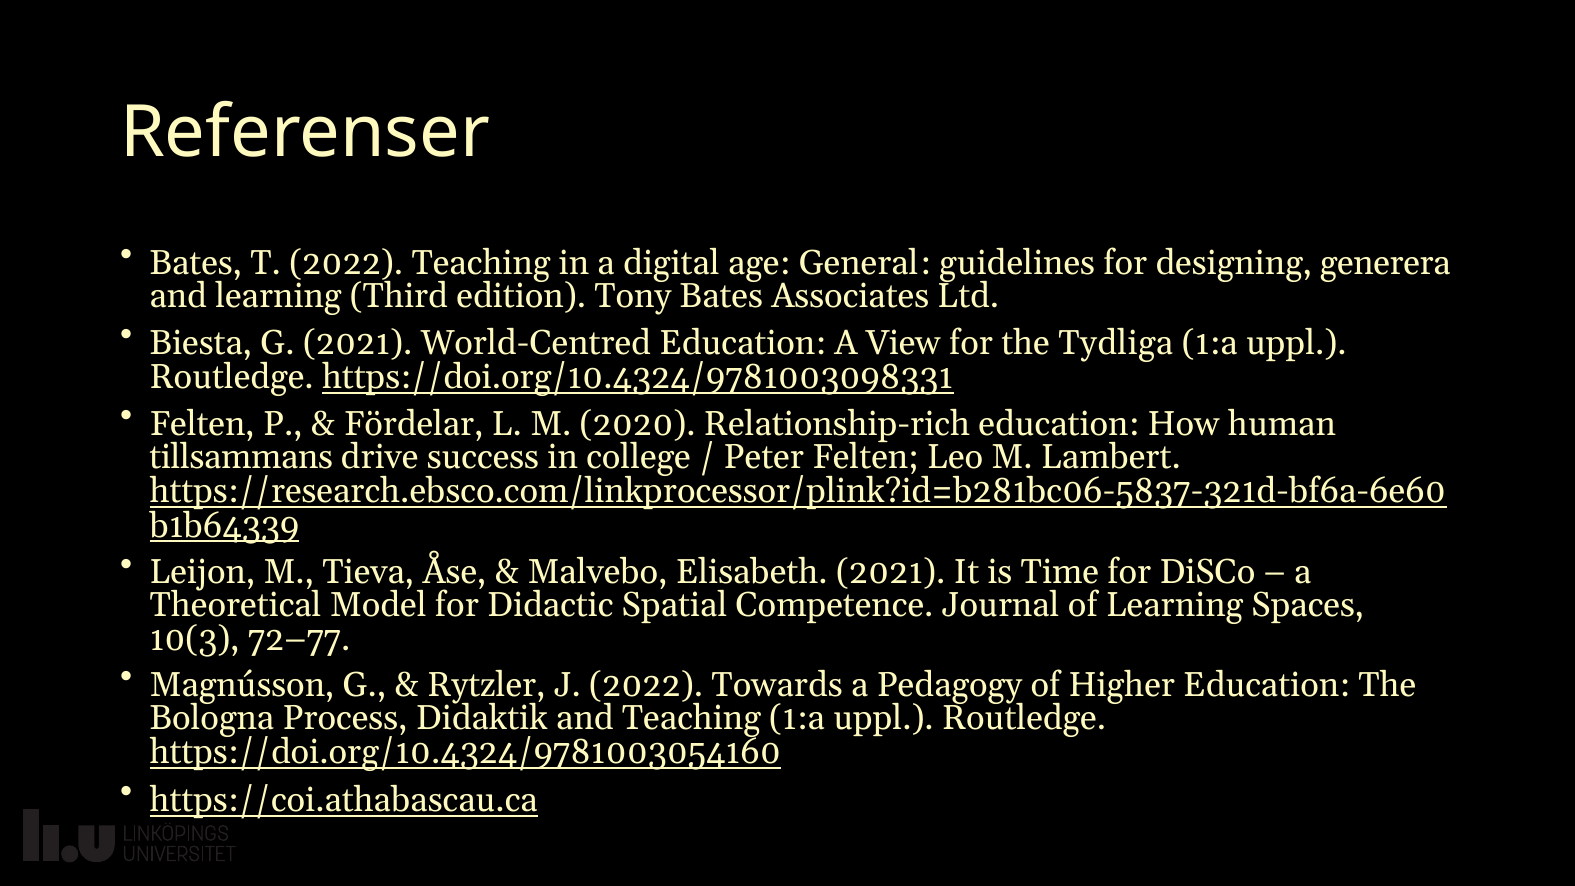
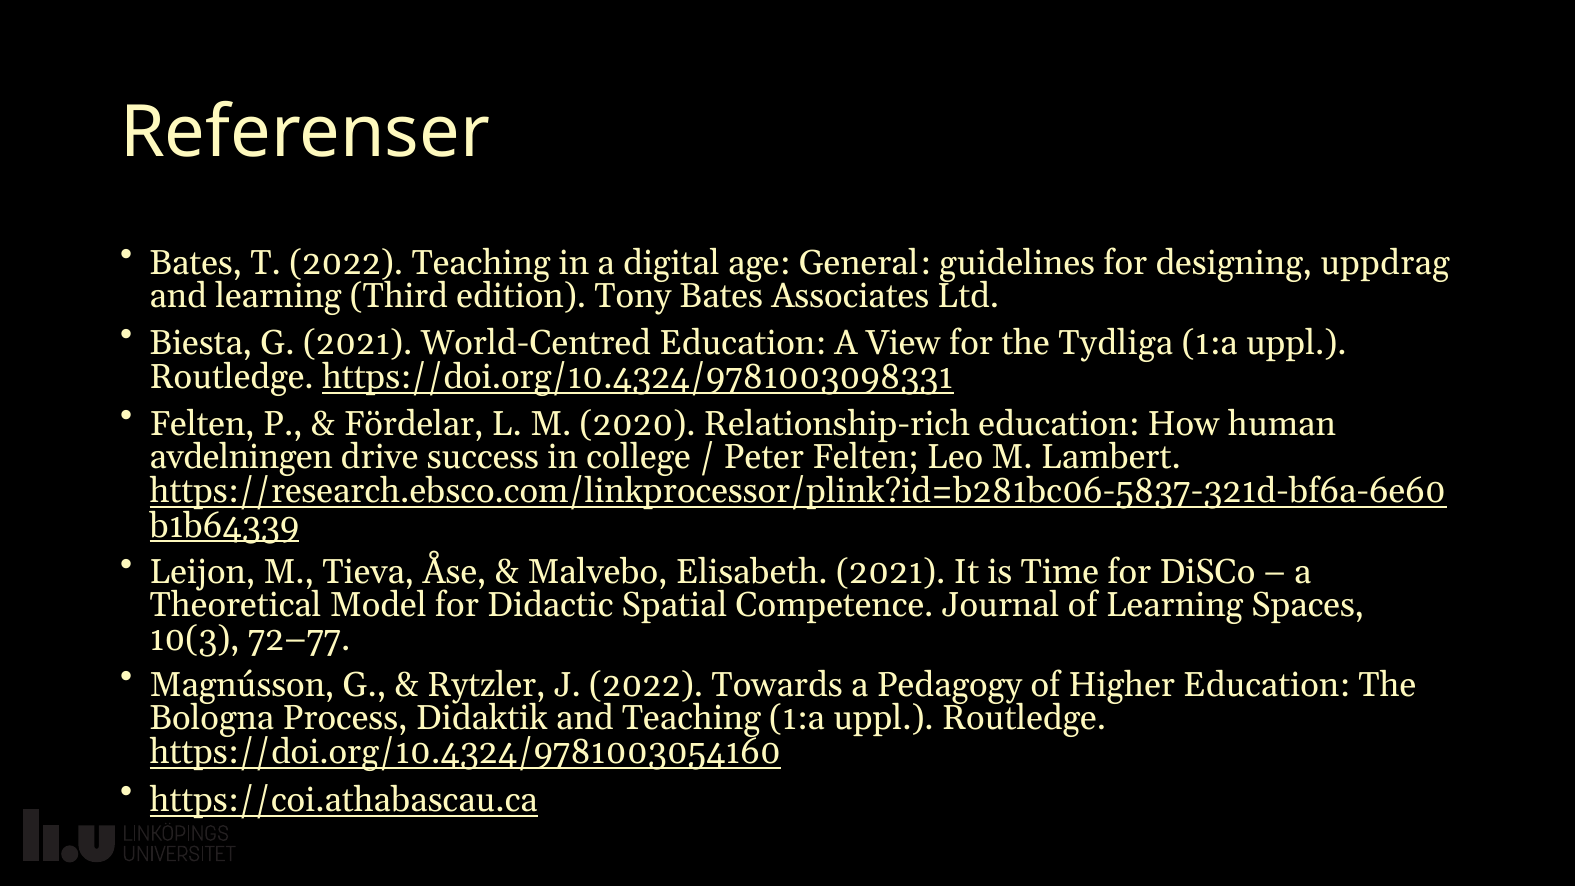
generera: generera -> uppdrag
tillsammans: tillsammans -> avdelningen
